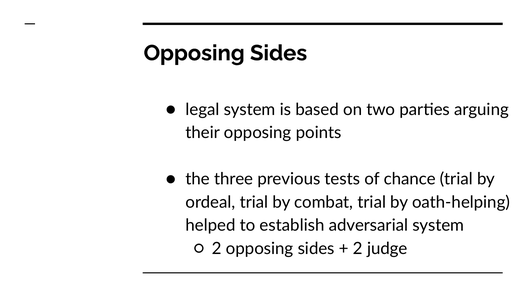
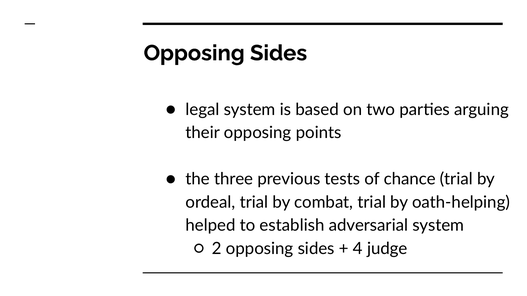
2 at (358, 249): 2 -> 4
